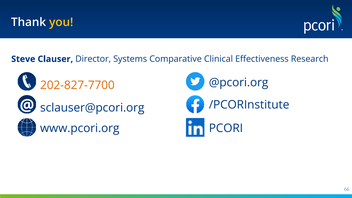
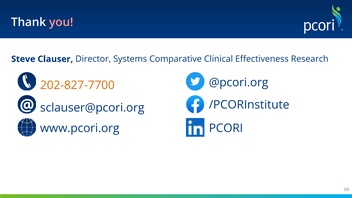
you colour: yellow -> pink
